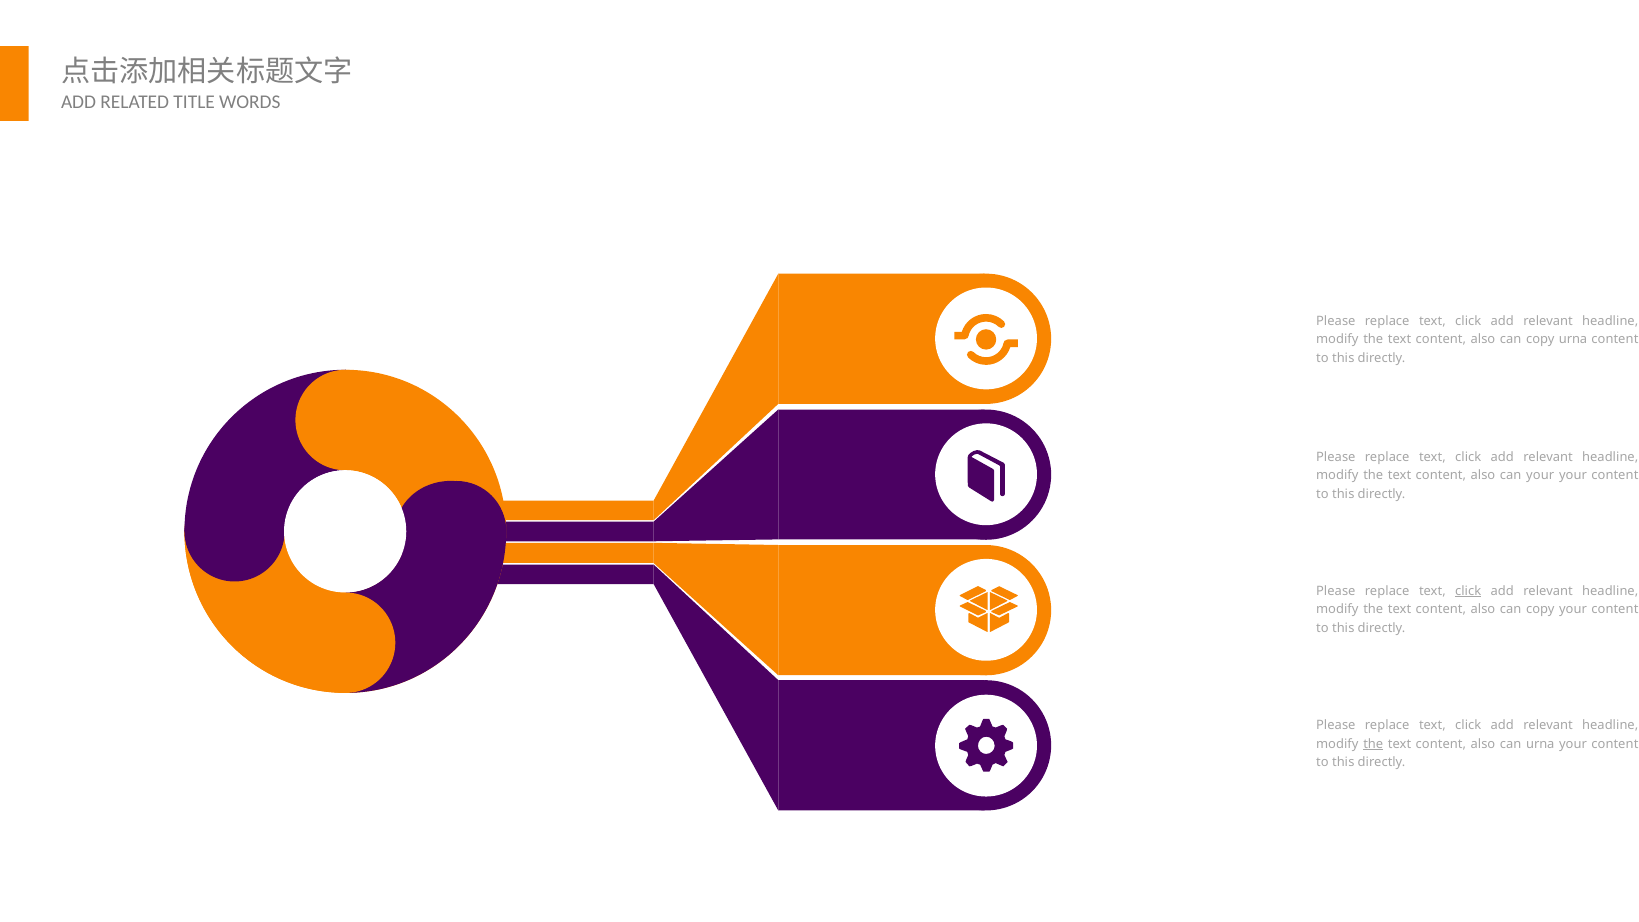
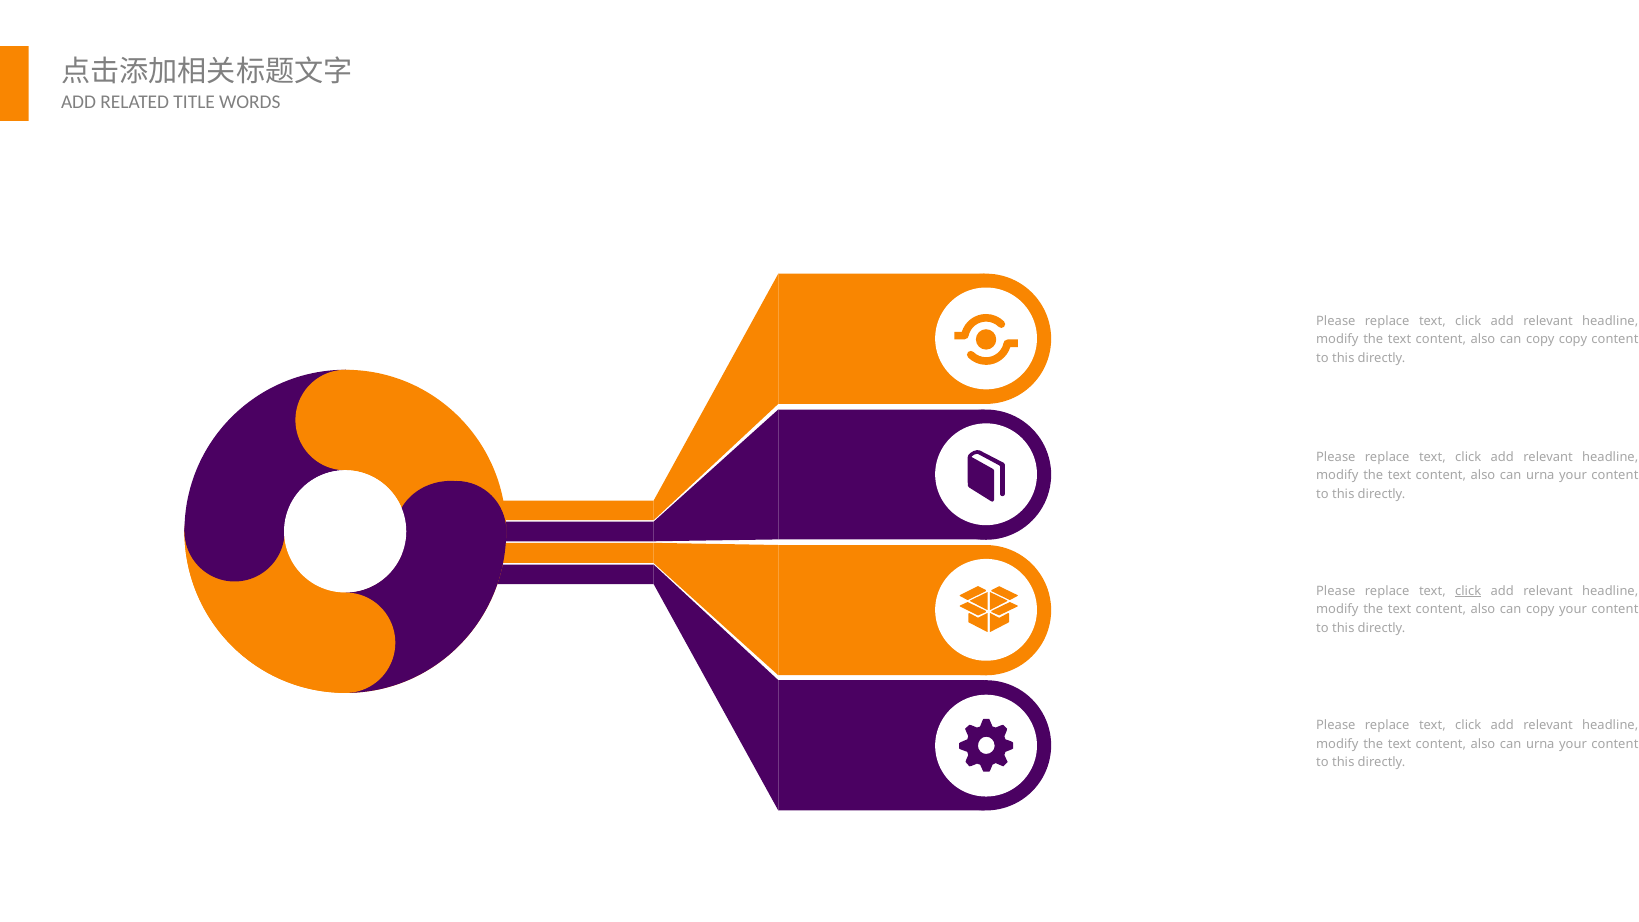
copy urna: urna -> copy
your at (1540, 475): your -> urna
the at (1373, 744) underline: present -> none
